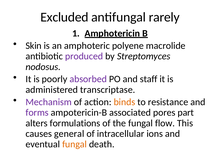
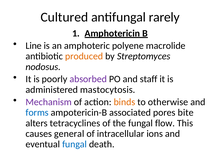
Excluded: Excluded -> Cultured
Skin: Skin -> Line
produced colour: purple -> orange
transcriptase: transcriptase -> mastocytosis
resistance: resistance -> otherwise
forms colour: purple -> blue
part: part -> bite
formulations: formulations -> tetracyclines
fungal at (75, 144) colour: orange -> blue
